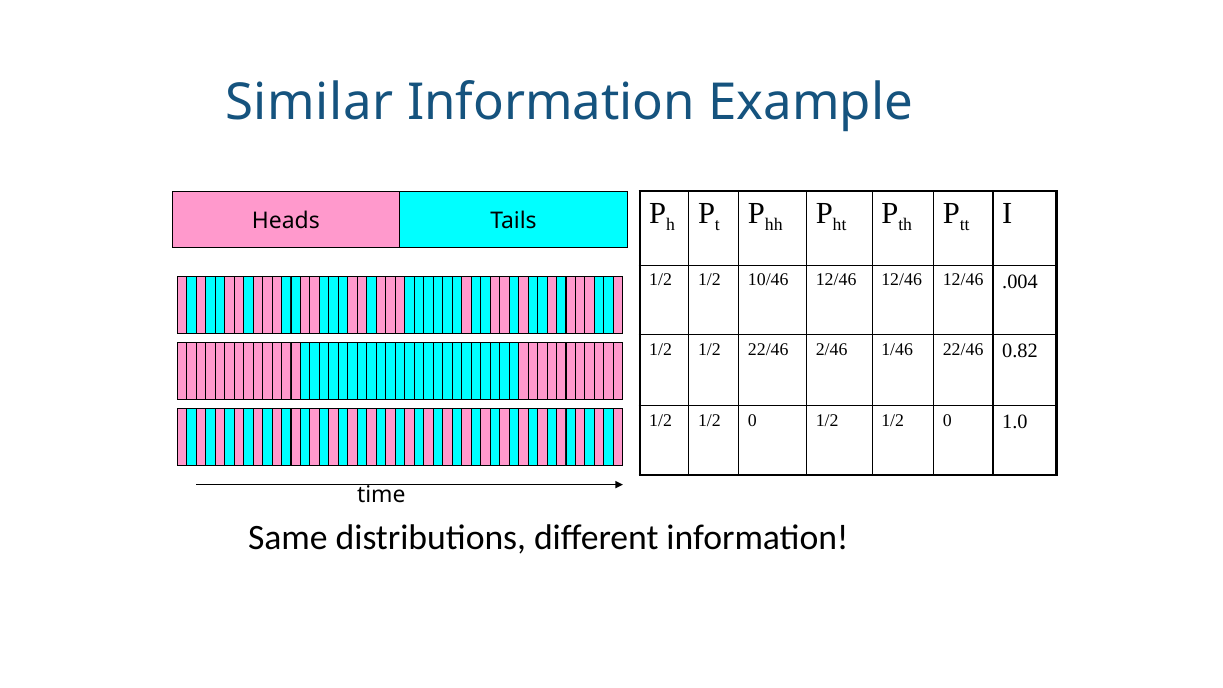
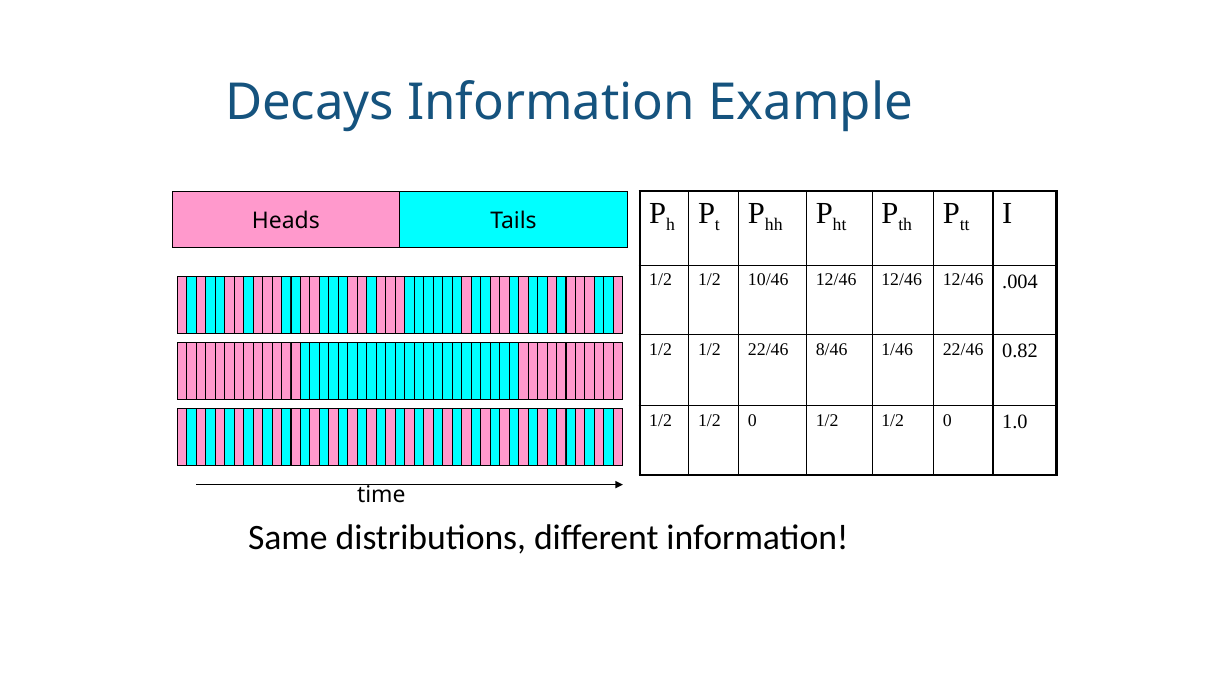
Similar: Similar -> Decays
2/46: 2/46 -> 8/46
